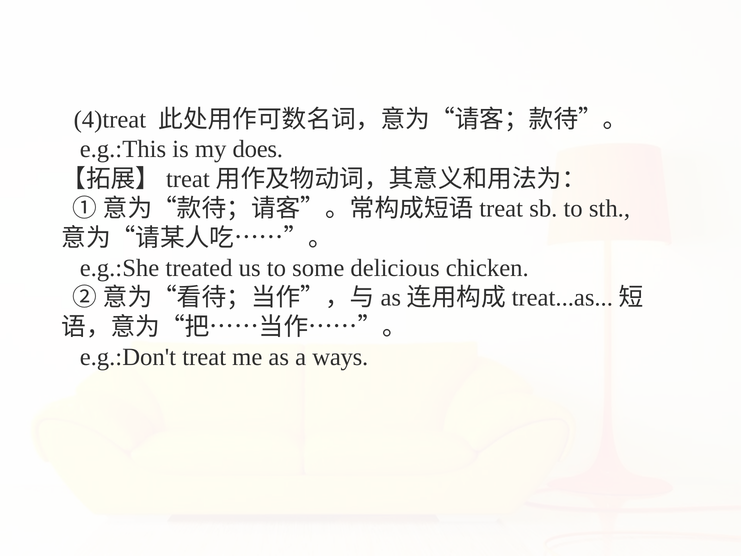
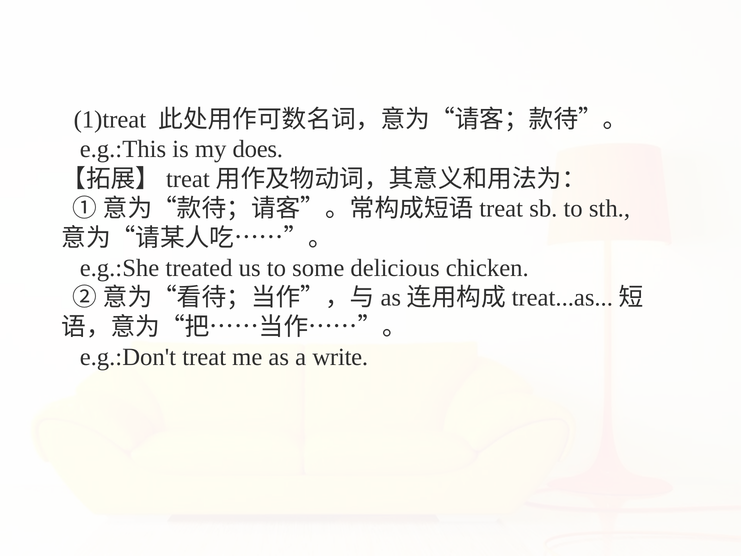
4)treat: 4)treat -> 1)treat
ways: ways -> write
